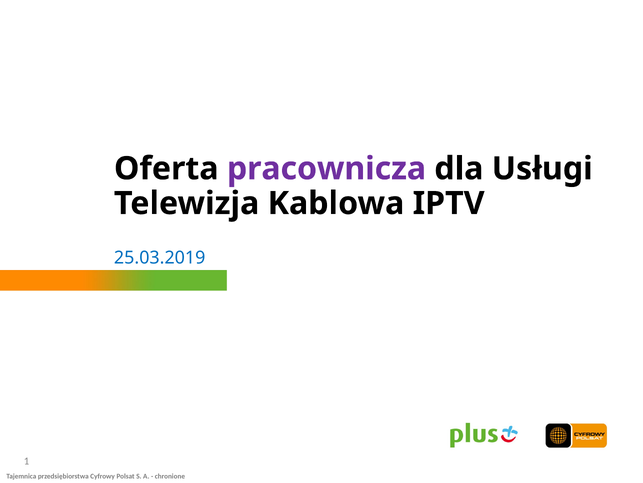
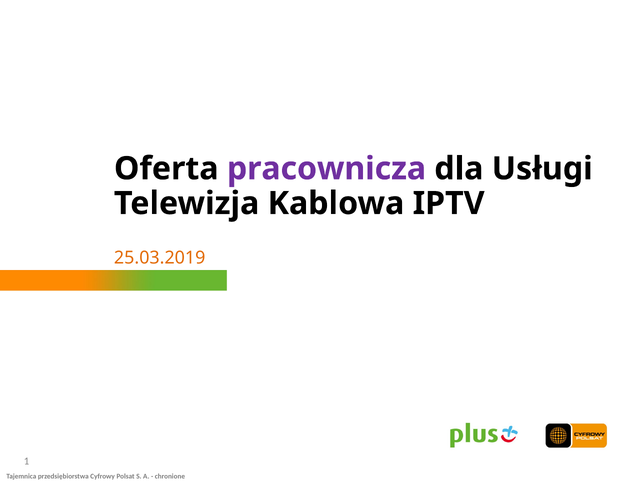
25.03.2019 colour: blue -> orange
